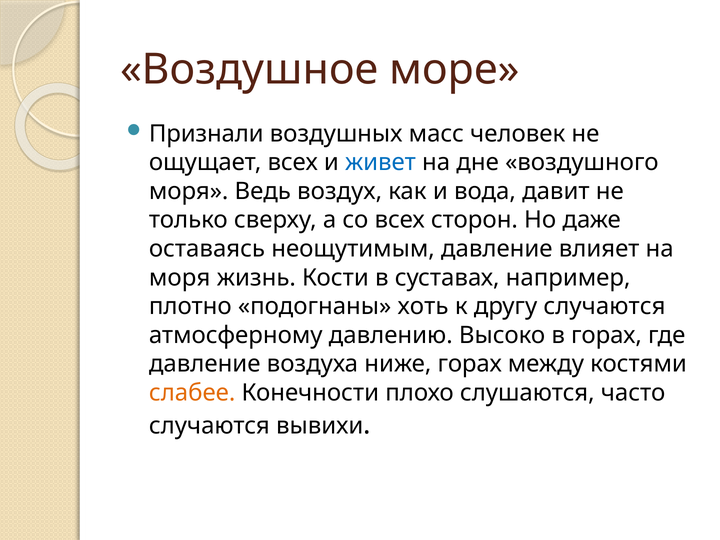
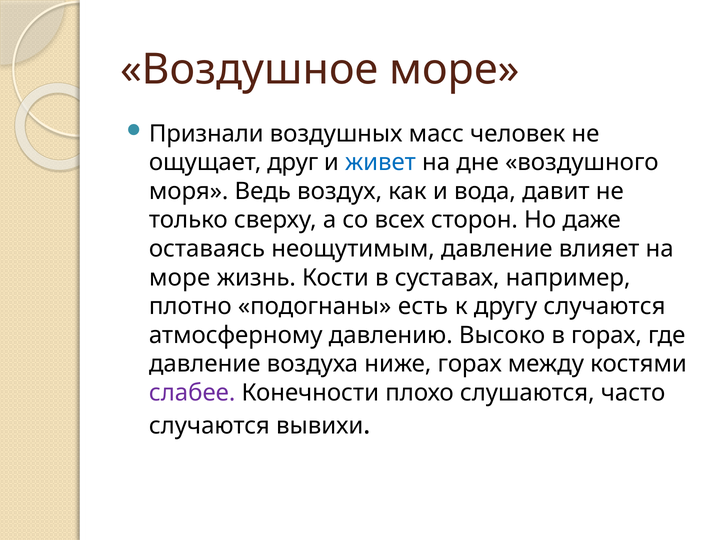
ощущает всех: всех -> друг
моря at (180, 278): моря -> море
хоть: хоть -> есть
слабее colour: orange -> purple
